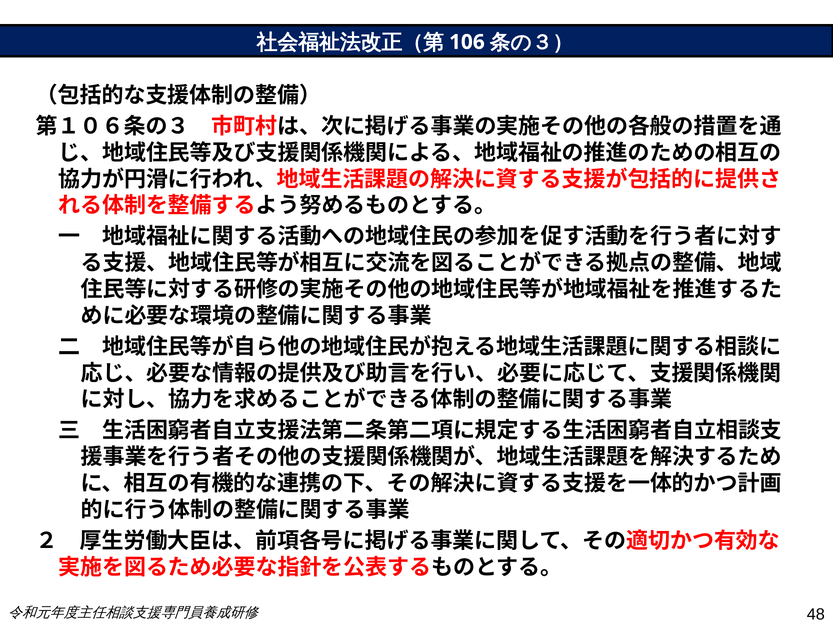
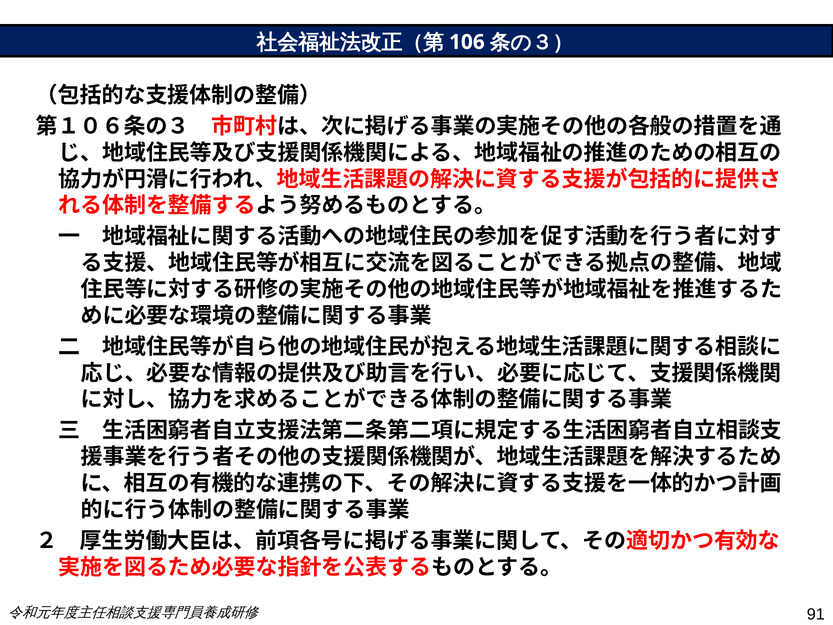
48: 48 -> 91
